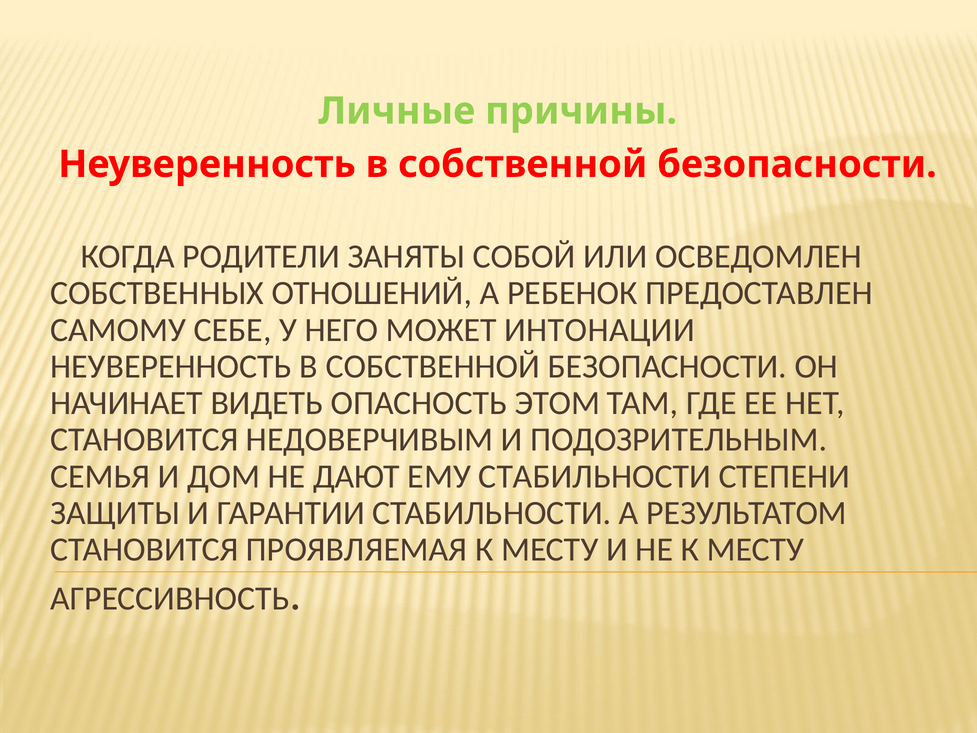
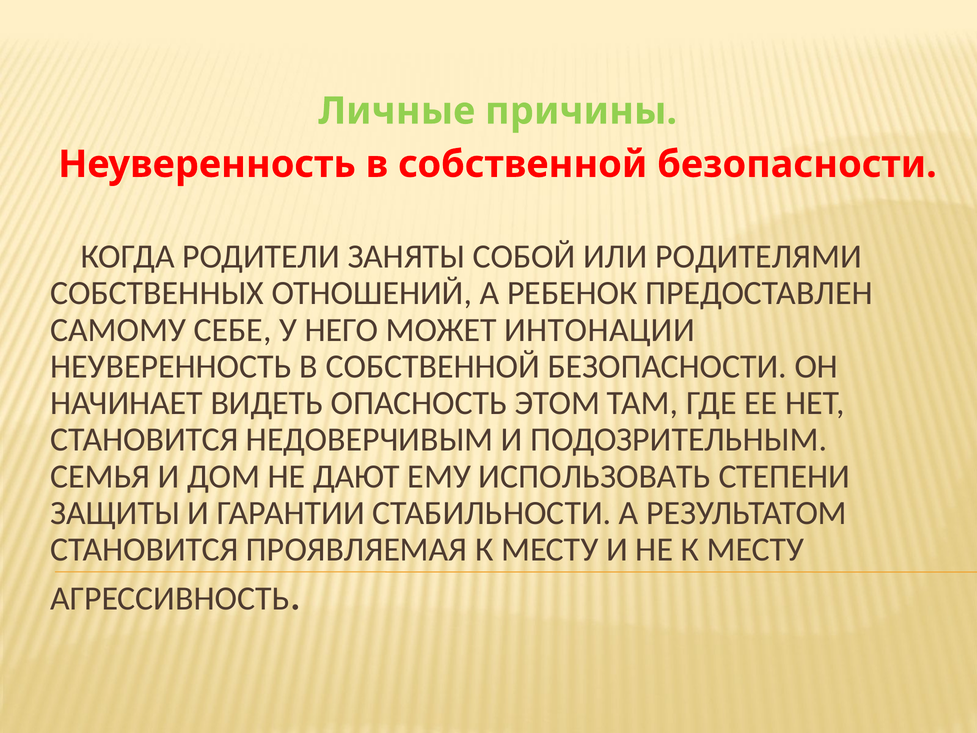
ОСВЕДОМЛЕН: ОСВЕДОМЛЕН -> РОДИТЕЛЯМИ
ЕМУ СТАБИЛЬНОСТИ: СТАБИЛЬНОСТИ -> ИСПОЛЬЗОВАТЬ
